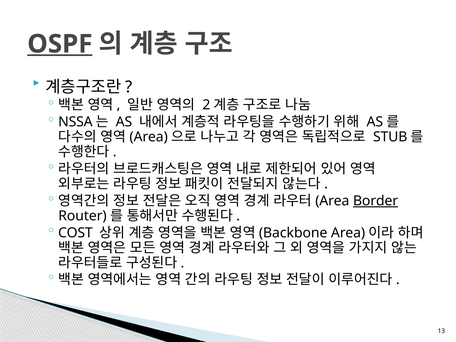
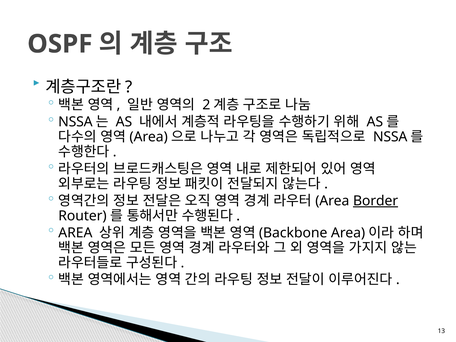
OSPF underline: present -> none
STUB at (390, 137): STUB -> NSSA
COST at (75, 233): COST -> AREA
